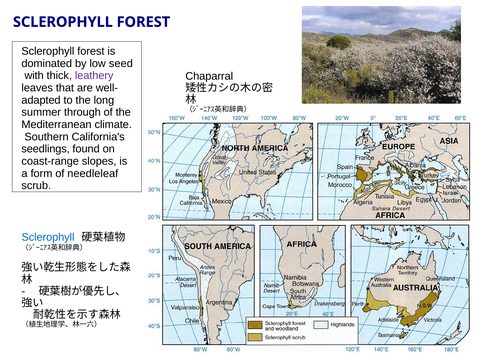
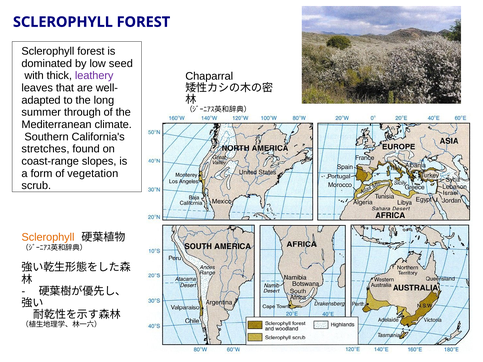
seedlings: seedlings -> stretches
needleleaf: needleleaf -> vegetation
Sclerophyll at (48, 237) colour: blue -> orange
